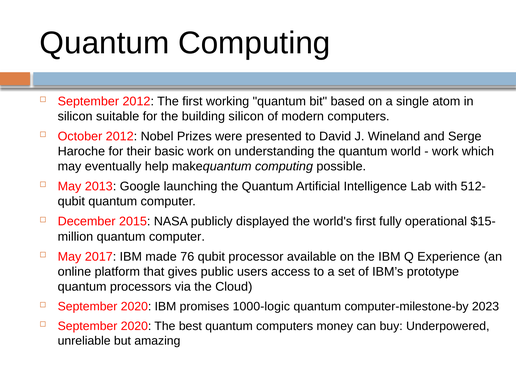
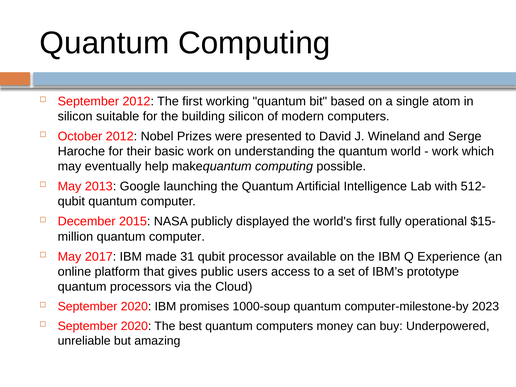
76: 76 -> 31
1000-logic: 1000-logic -> 1000-soup
